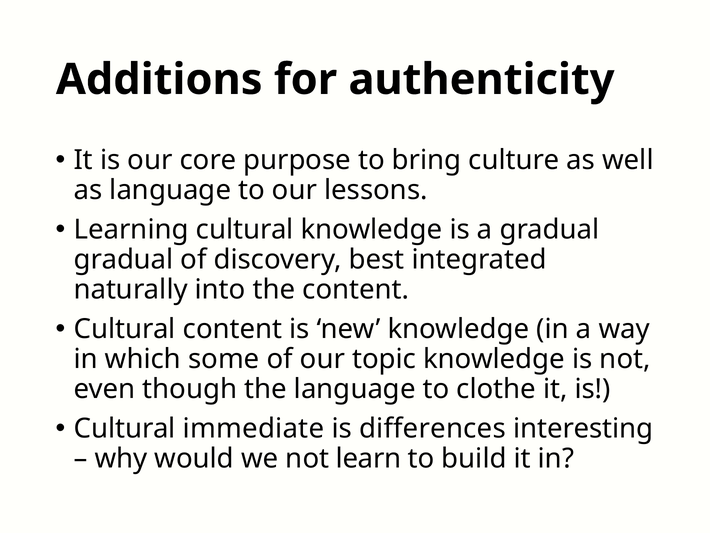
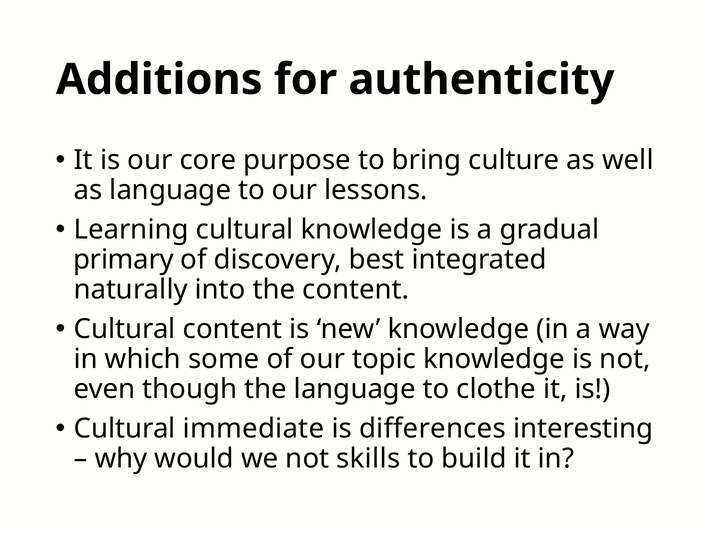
gradual at (124, 259): gradual -> primary
learn: learn -> skills
